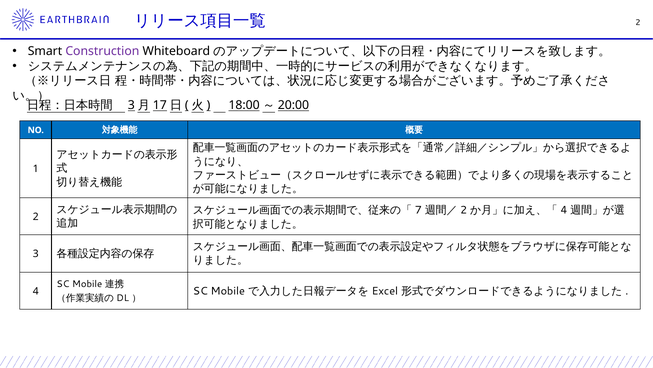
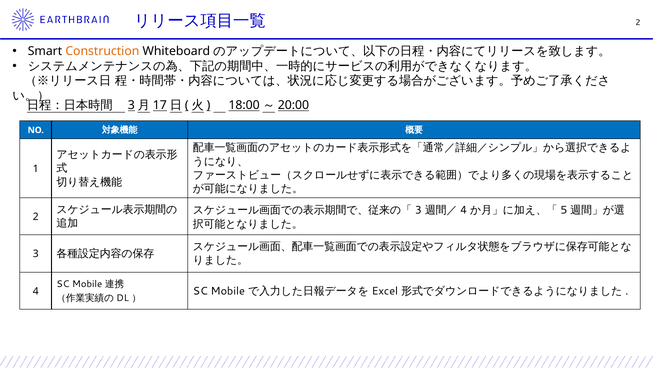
Construction colour: purple -> orange
7 at (418, 210): 7 -> 3
2 at (464, 210): 2 -> 4
4 at (564, 210): 4 -> 5
